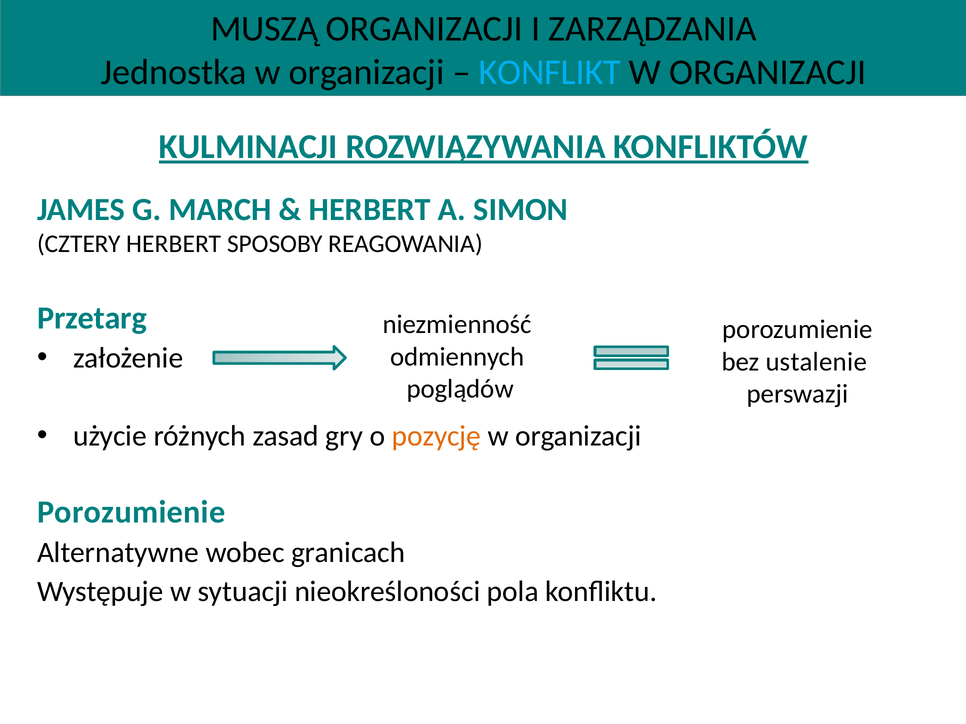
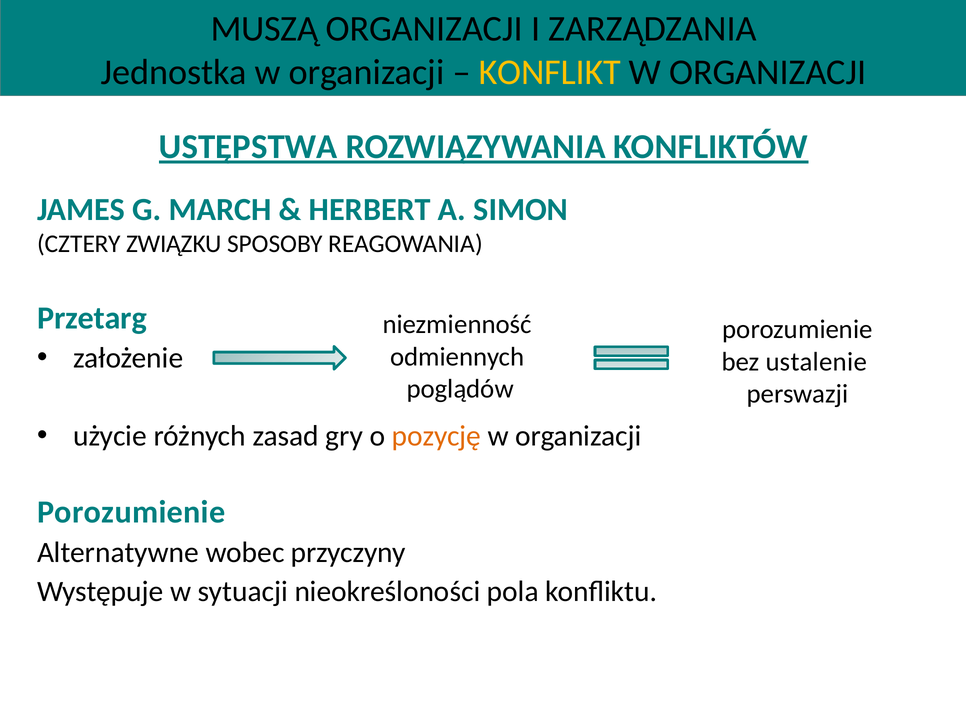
KONFLIKT colour: light blue -> yellow
KULMINACJI: KULMINACJI -> USTĘPSTWA
CZTERY HERBERT: HERBERT -> ZWIĄZKU
granicach: granicach -> przyczyny
